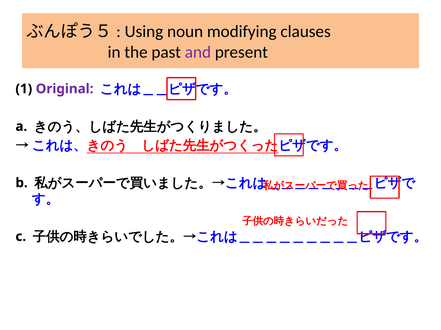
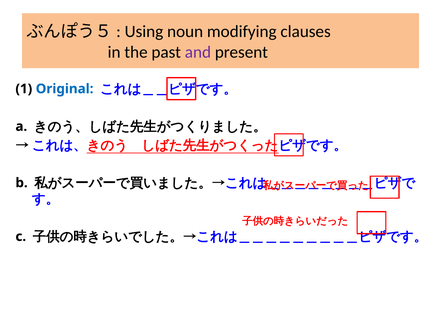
Original colour: purple -> blue
